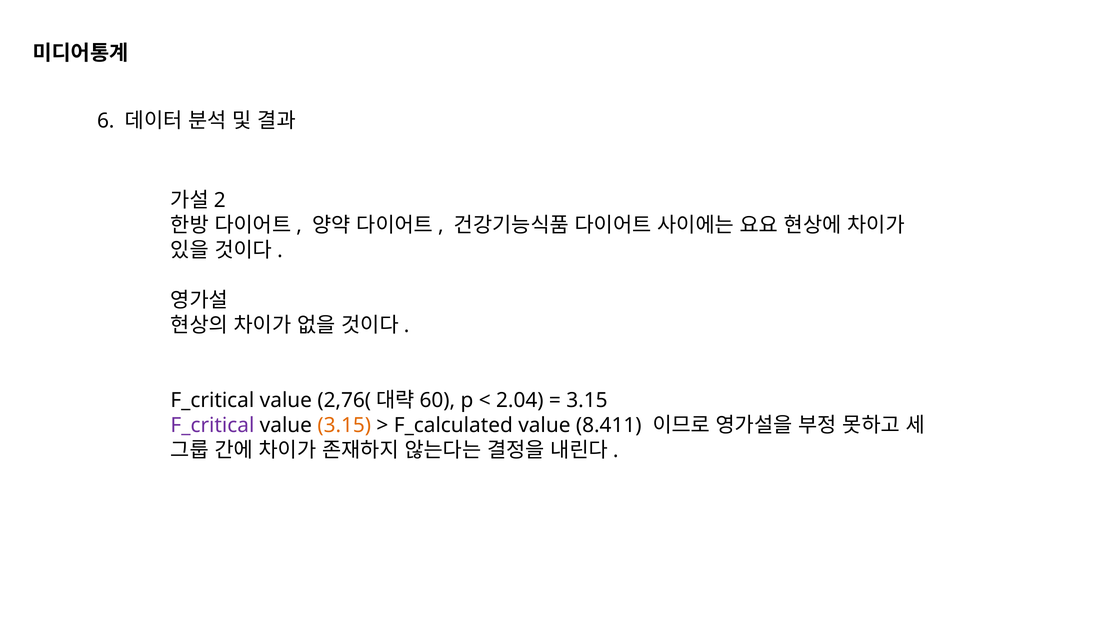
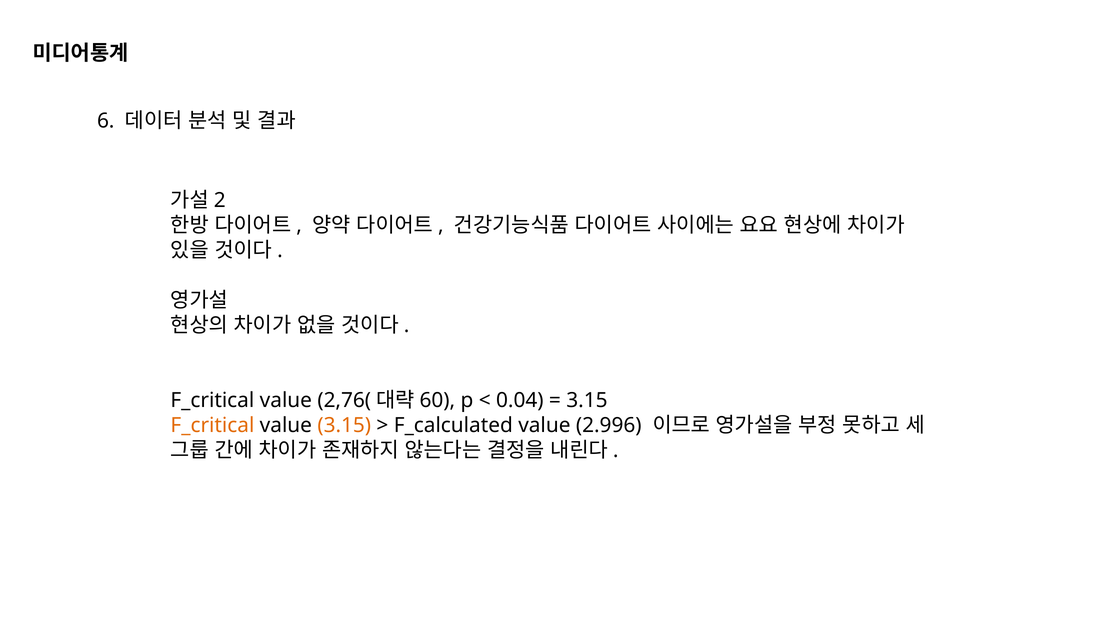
2.04: 2.04 -> 0.04
F_critical at (212, 425) colour: purple -> orange
8.411: 8.411 -> 2.996
